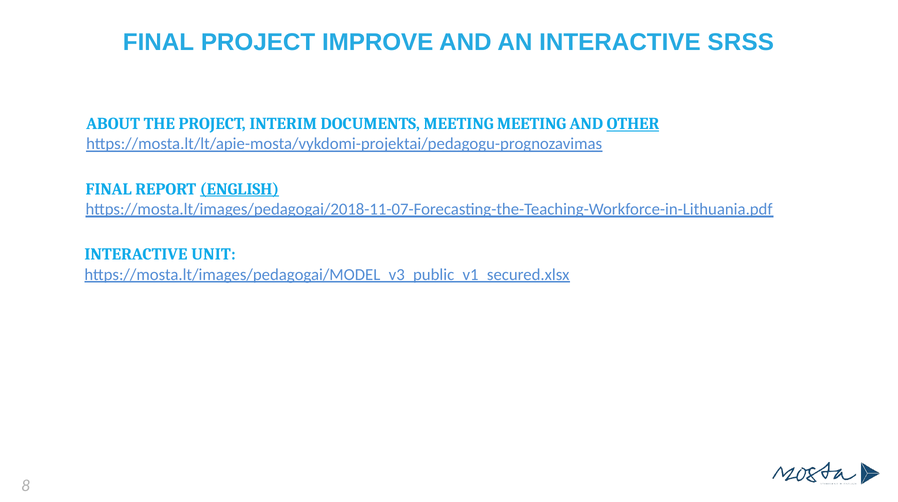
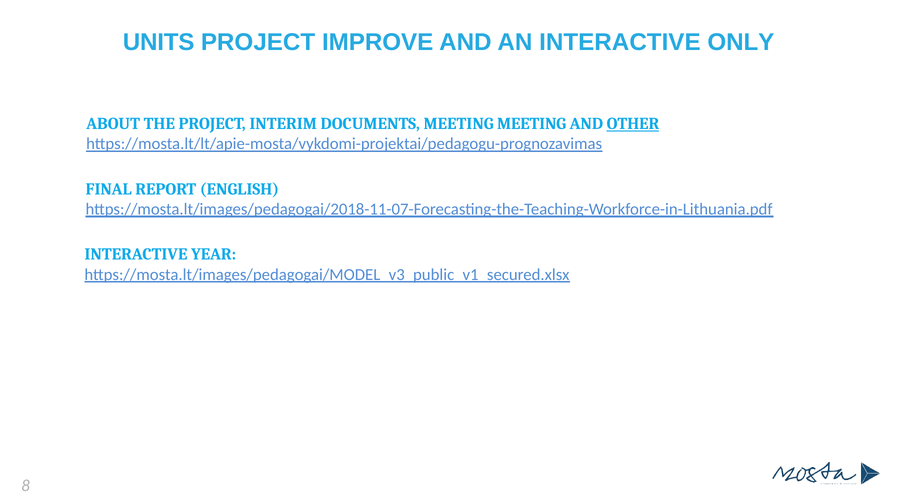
FINAL at (158, 42): FINAL -> UNITS
SRSS: SRSS -> ONLY
ENGLISH underline: present -> none
UNIT: UNIT -> YEAR
